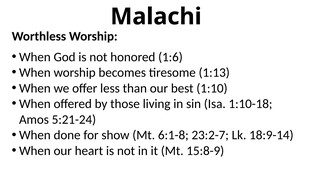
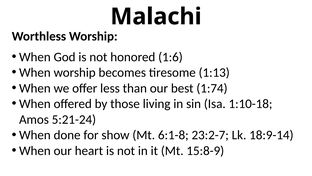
1:10: 1:10 -> 1:74
